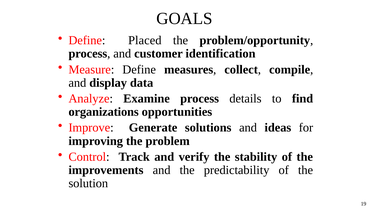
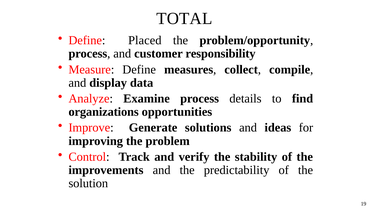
GOALS: GOALS -> TOTAL
identification: identification -> responsibility
